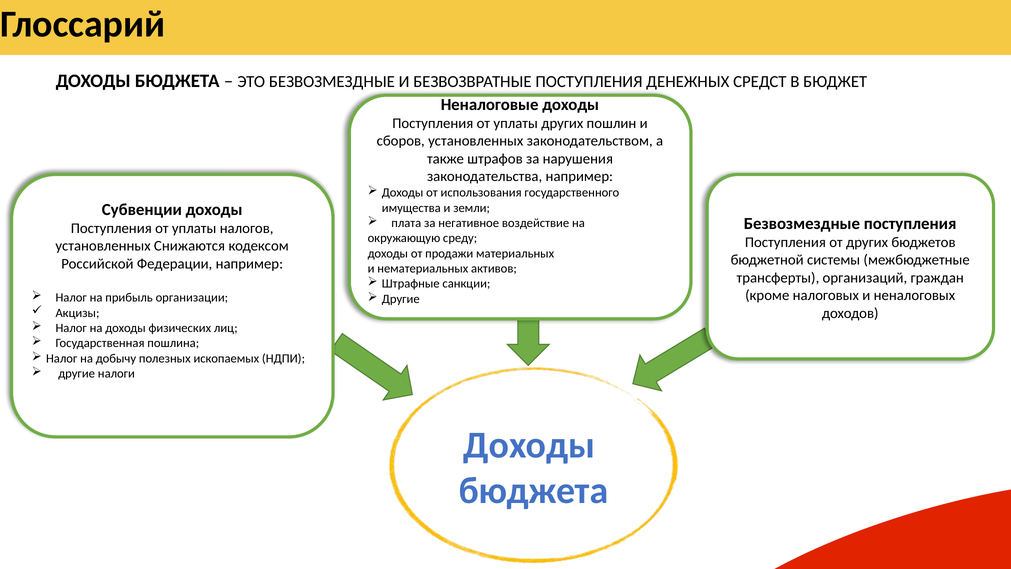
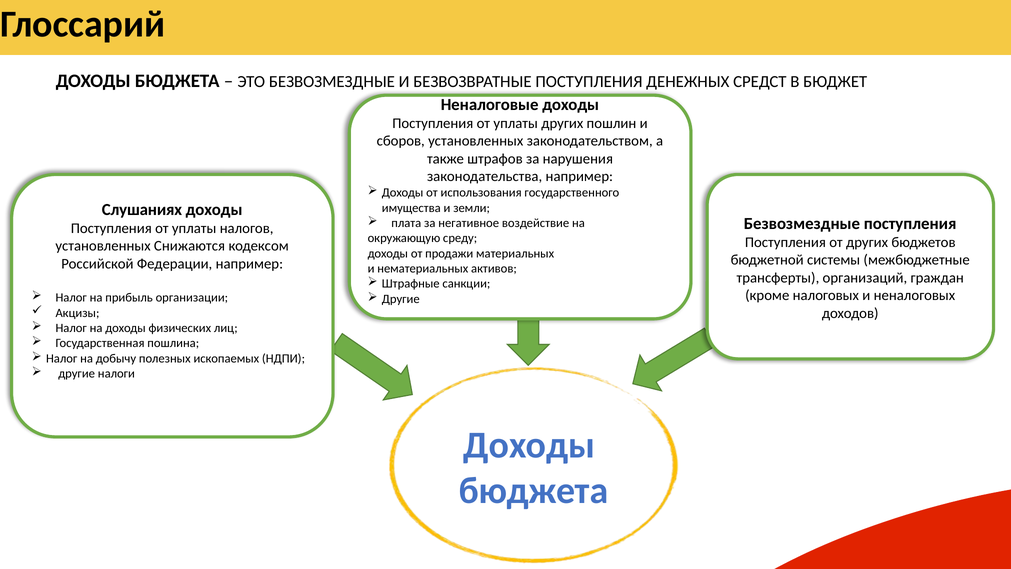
Субвенции: Субвенции -> Слушаниях
